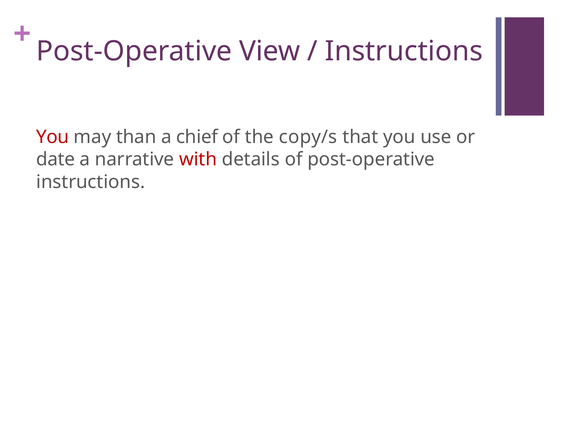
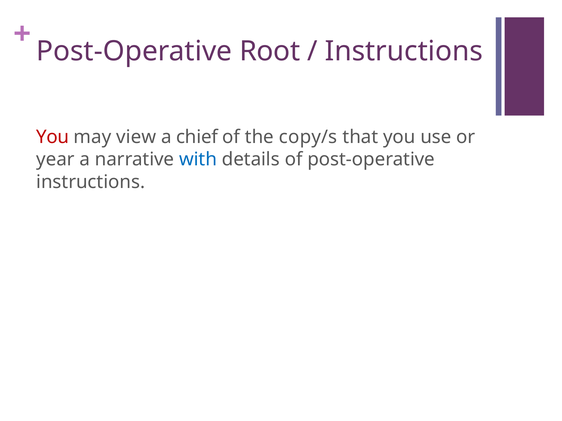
View: View -> Root
than: than -> view
date: date -> year
with colour: red -> blue
